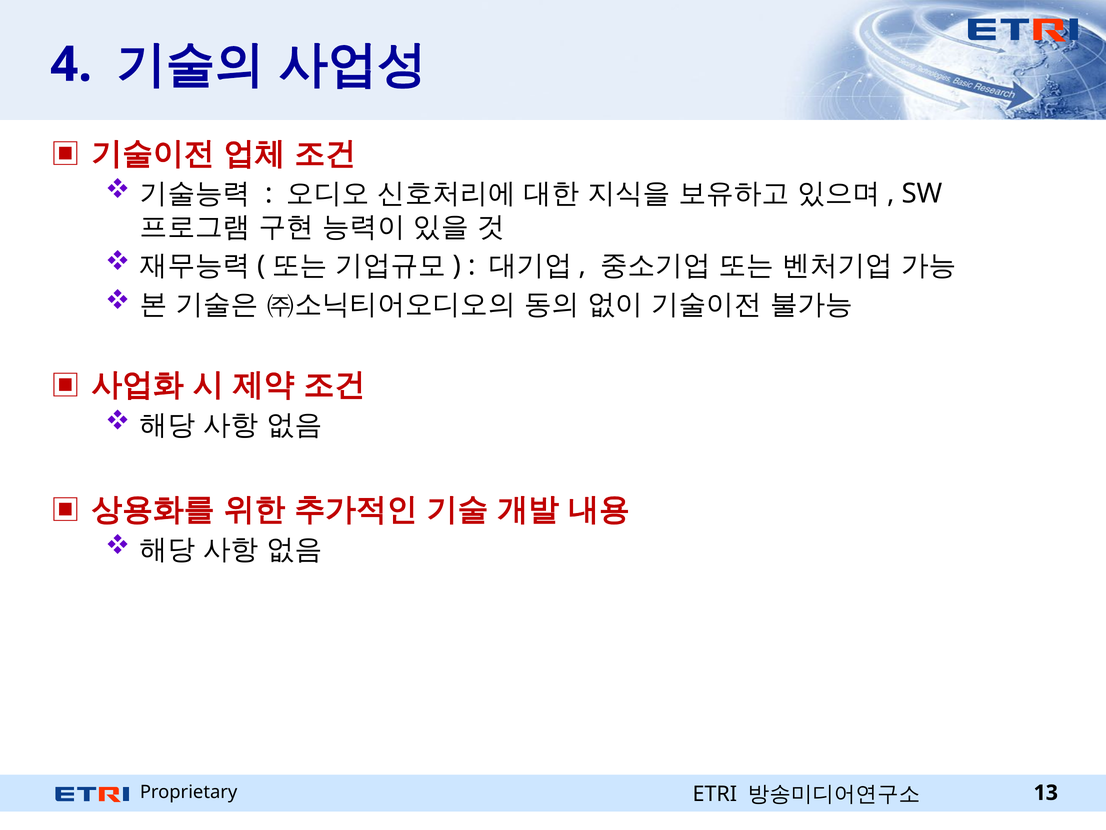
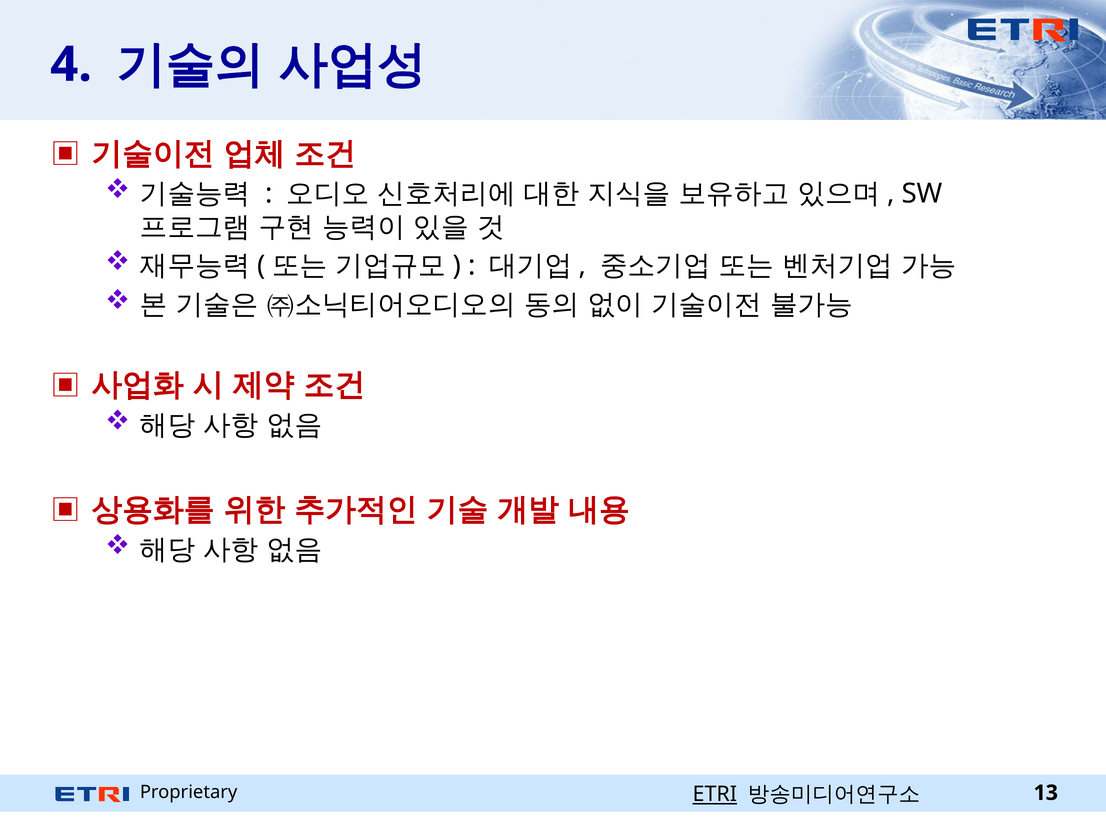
ETRI underline: none -> present
